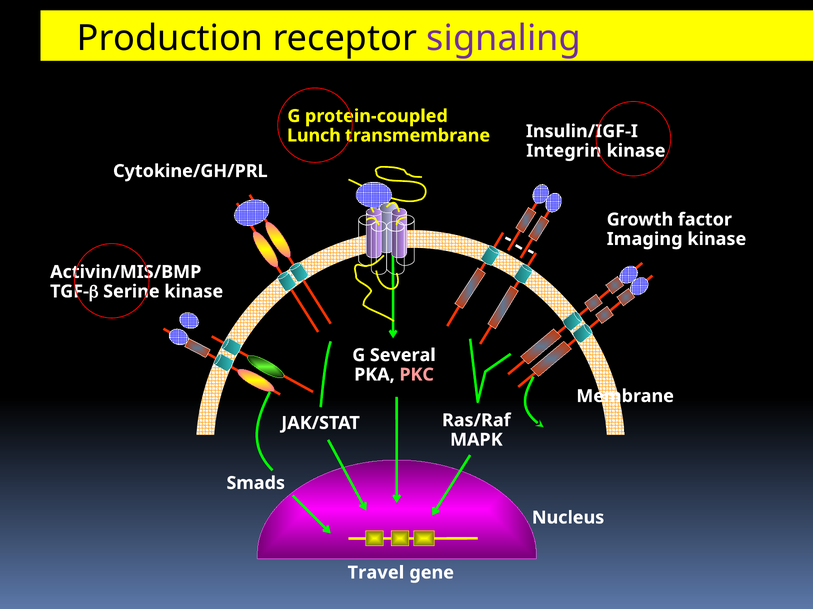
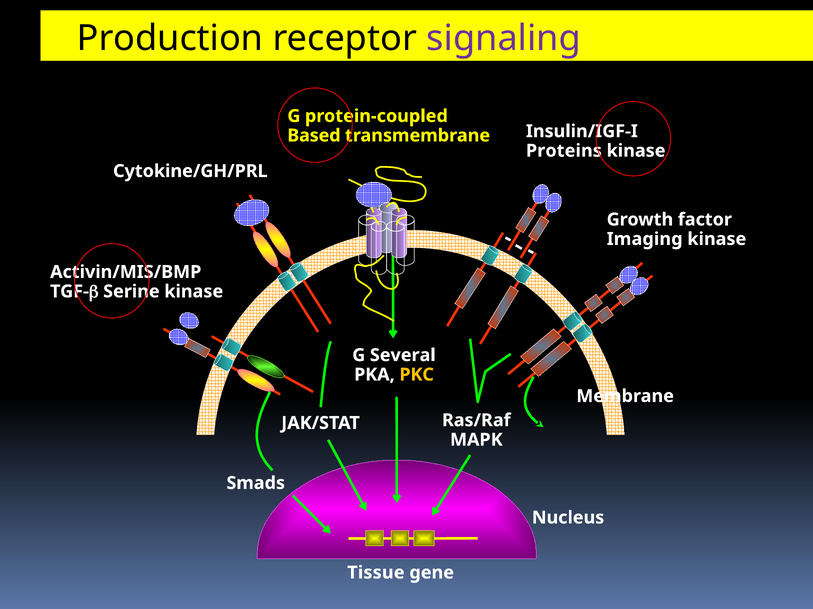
Lunch: Lunch -> Based
Integrin: Integrin -> Proteins
PKC colour: pink -> yellow
Travel: Travel -> Tissue
